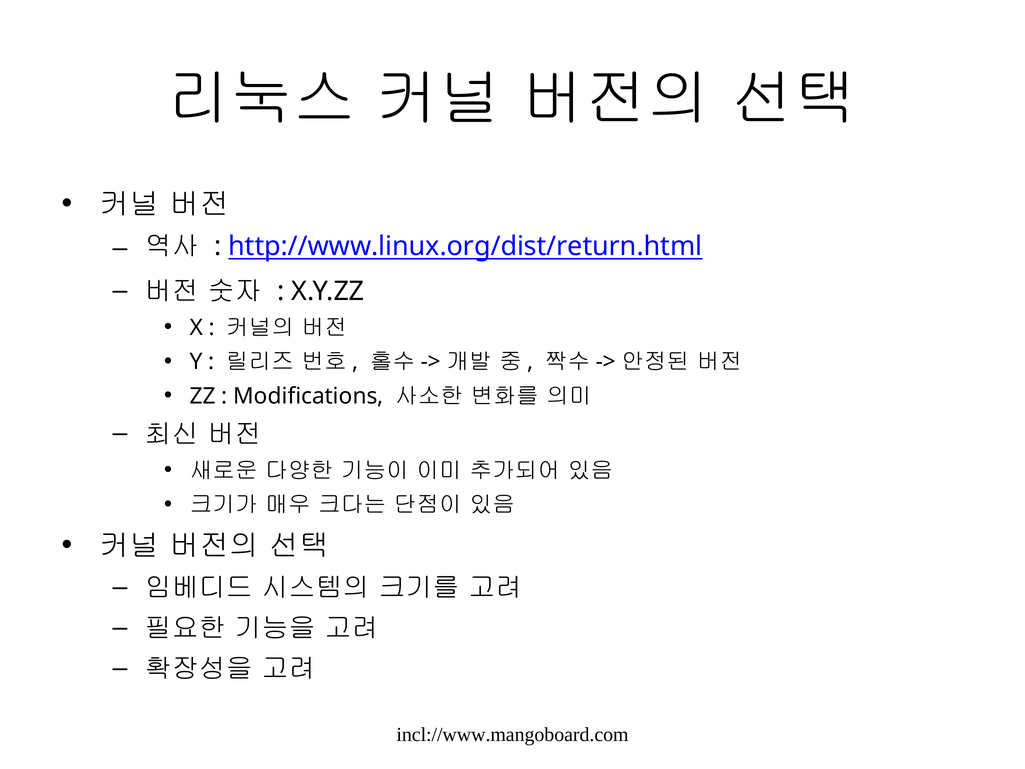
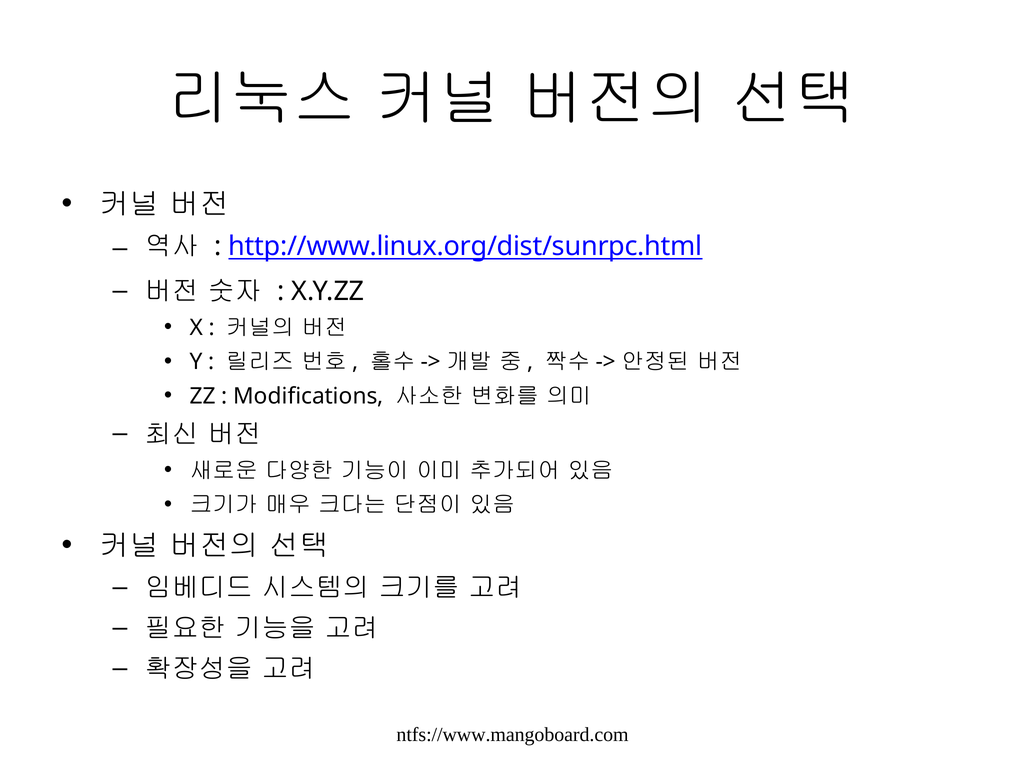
http://www.linux.org/dist/return.html: http://www.linux.org/dist/return.html -> http://www.linux.org/dist/sunrpc.html
incl://www.mangoboard.com: incl://www.mangoboard.com -> ntfs://www.mangoboard.com
